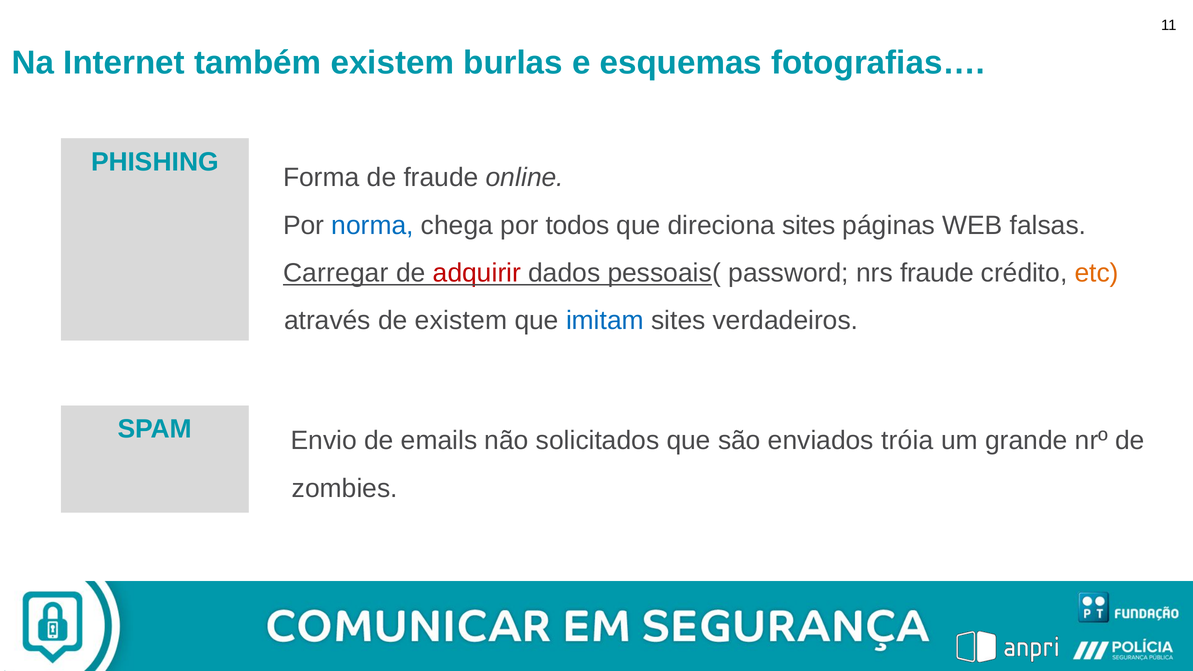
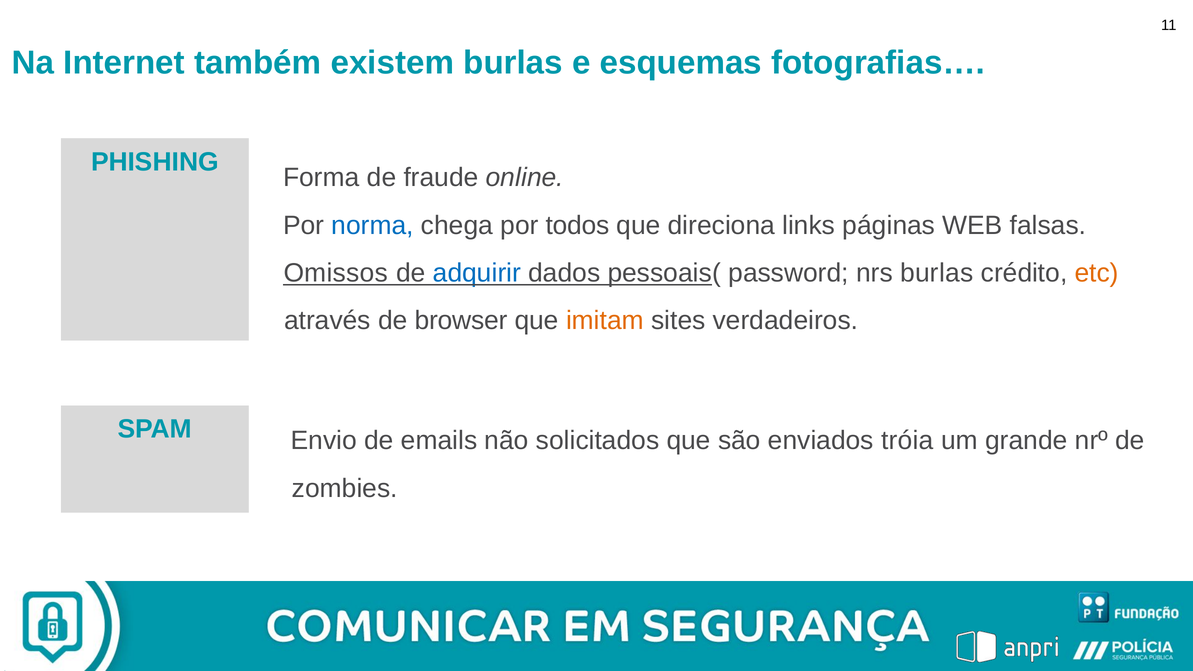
direciona sites: sites -> links
Carregar: Carregar -> Omissos
adquirir colour: red -> blue
nrs fraude: fraude -> burlas
de existem: existem -> browser
imitam colour: blue -> orange
